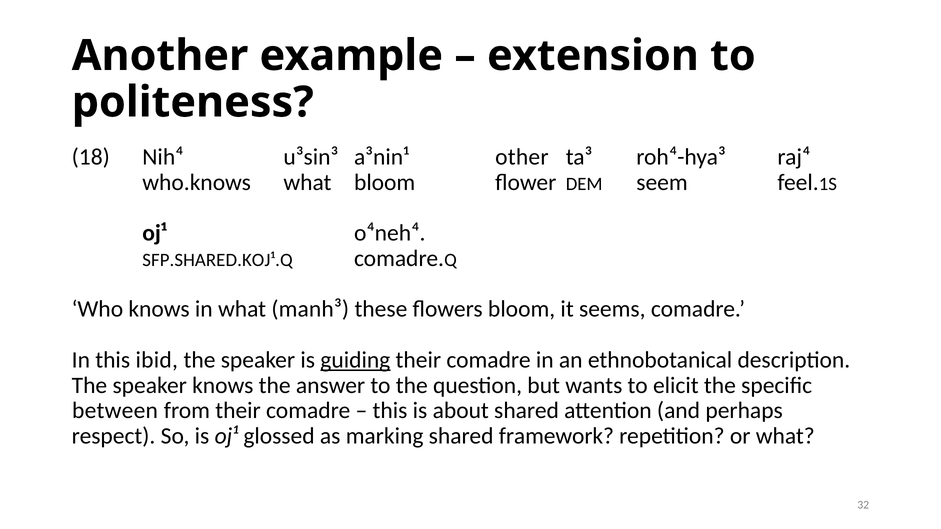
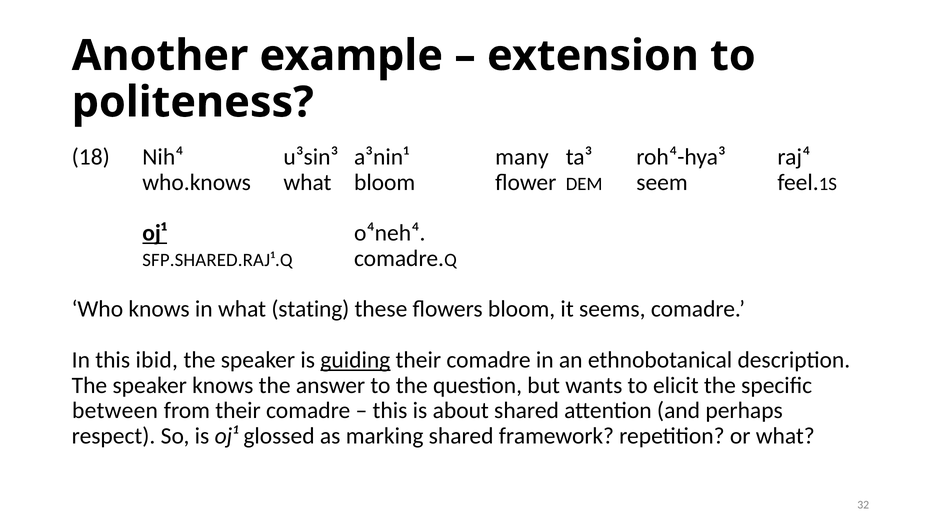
other: other -> many
oj¹ at (155, 233) underline: none -> present
SFP.SHARED.KOJ¹.Q: SFP.SHARED.KOJ¹.Q -> SFP.SHARED.RAJ¹.Q
manh³: manh³ -> stating
